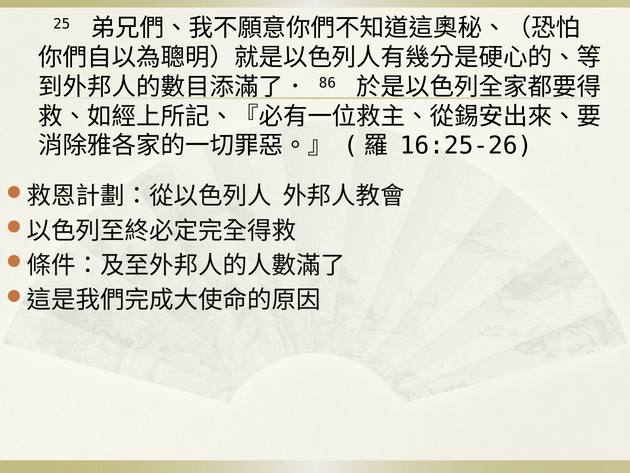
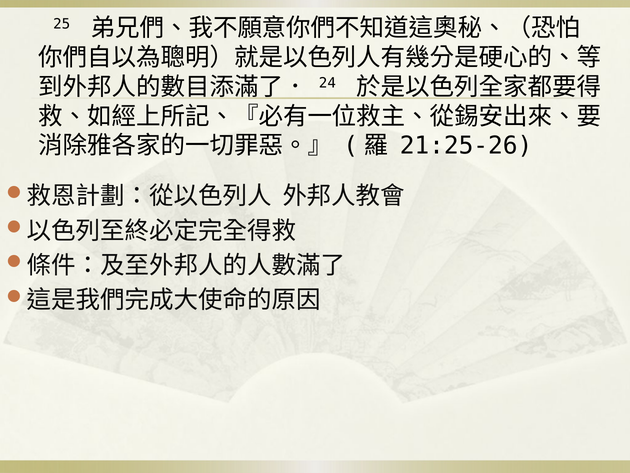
86: 86 -> 24
16:25-26: 16:25-26 -> 21:25-26
